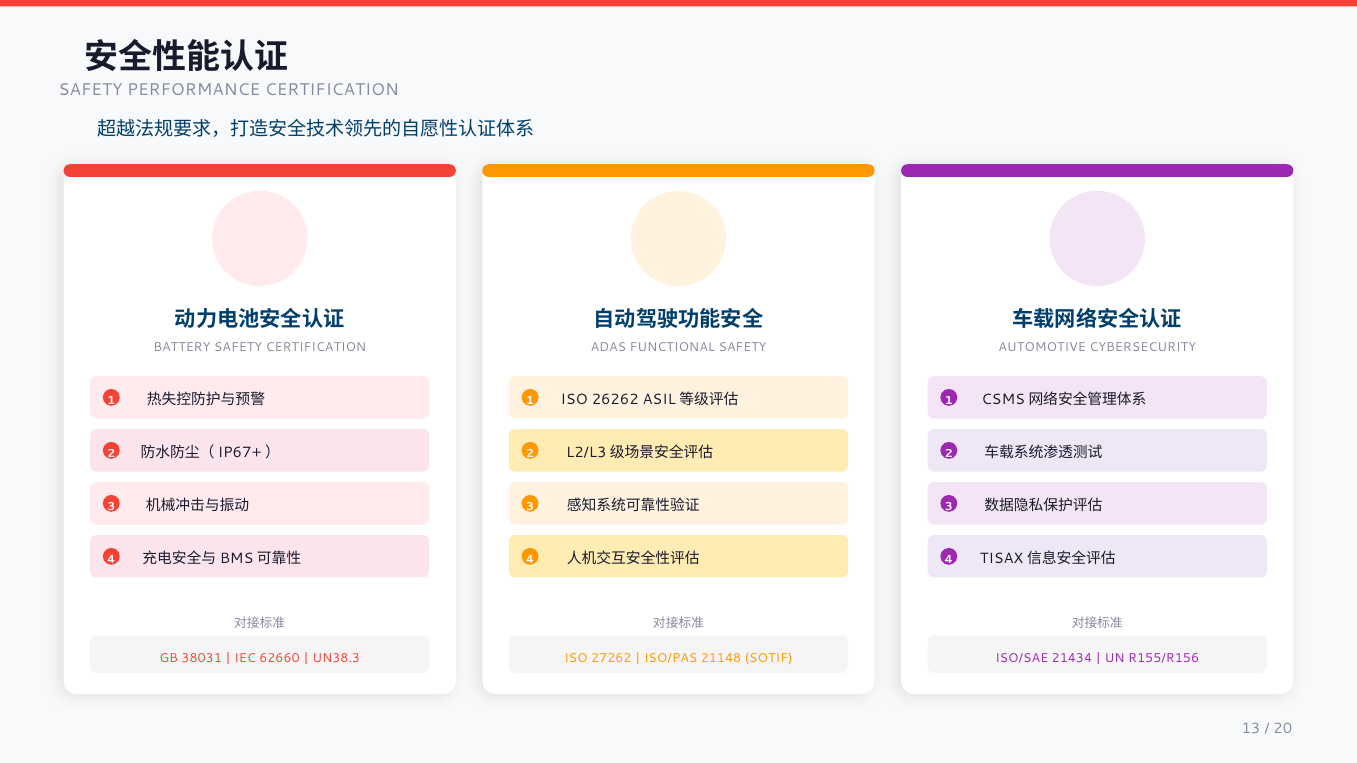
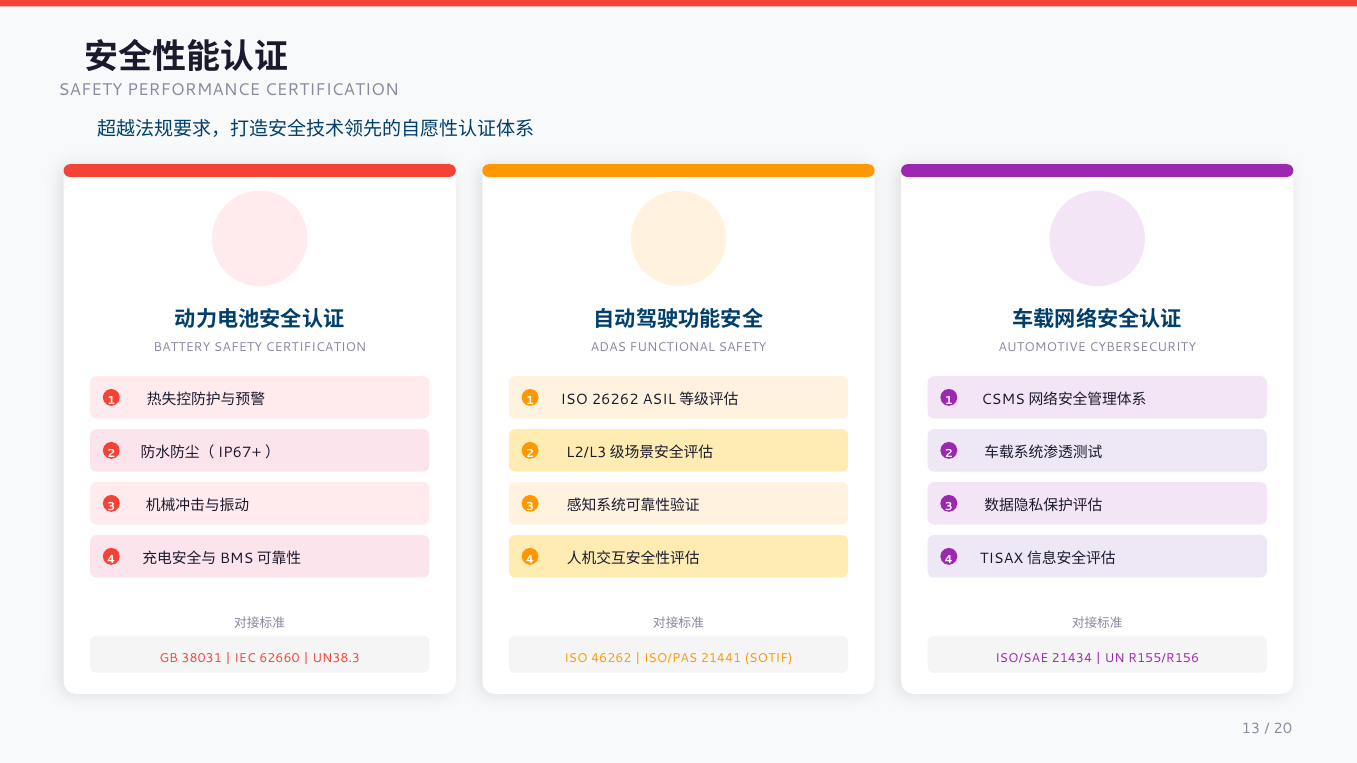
27262: 27262 -> 46262
21148: 21148 -> 21441
